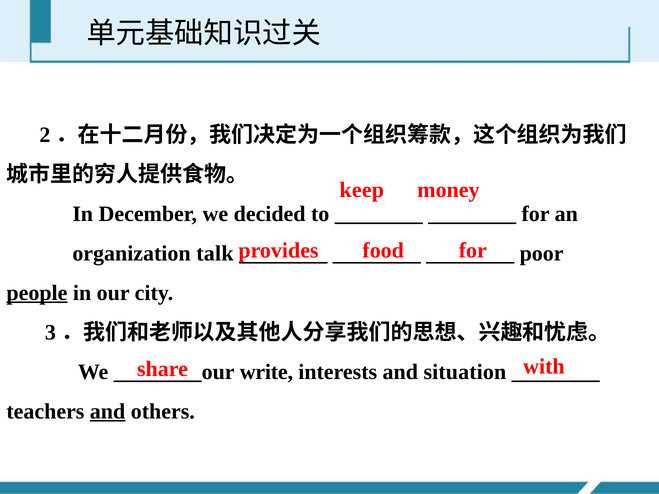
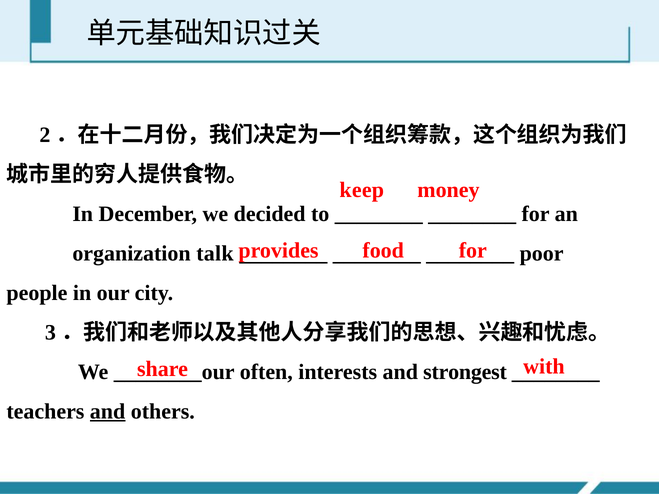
people underline: present -> none
write: write -> often
situation: situation -> strongest
